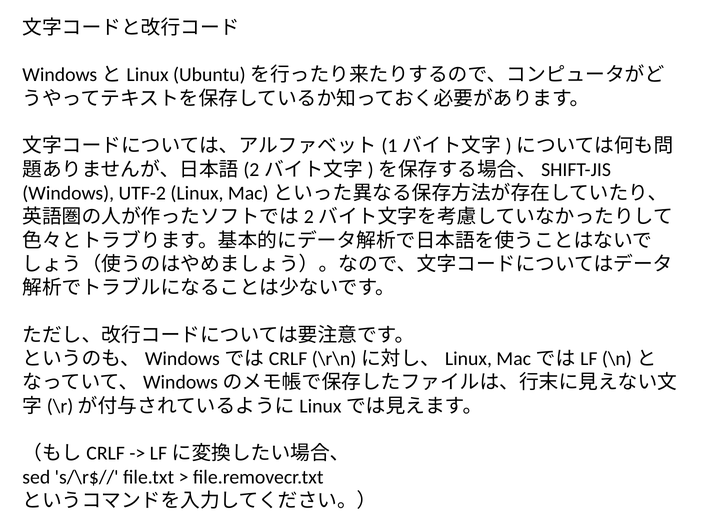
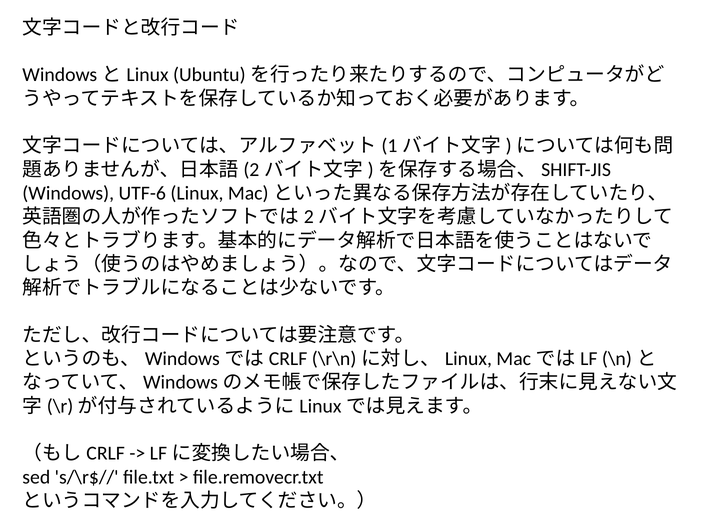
UTF-2: UTF-2 -> UTF-6
